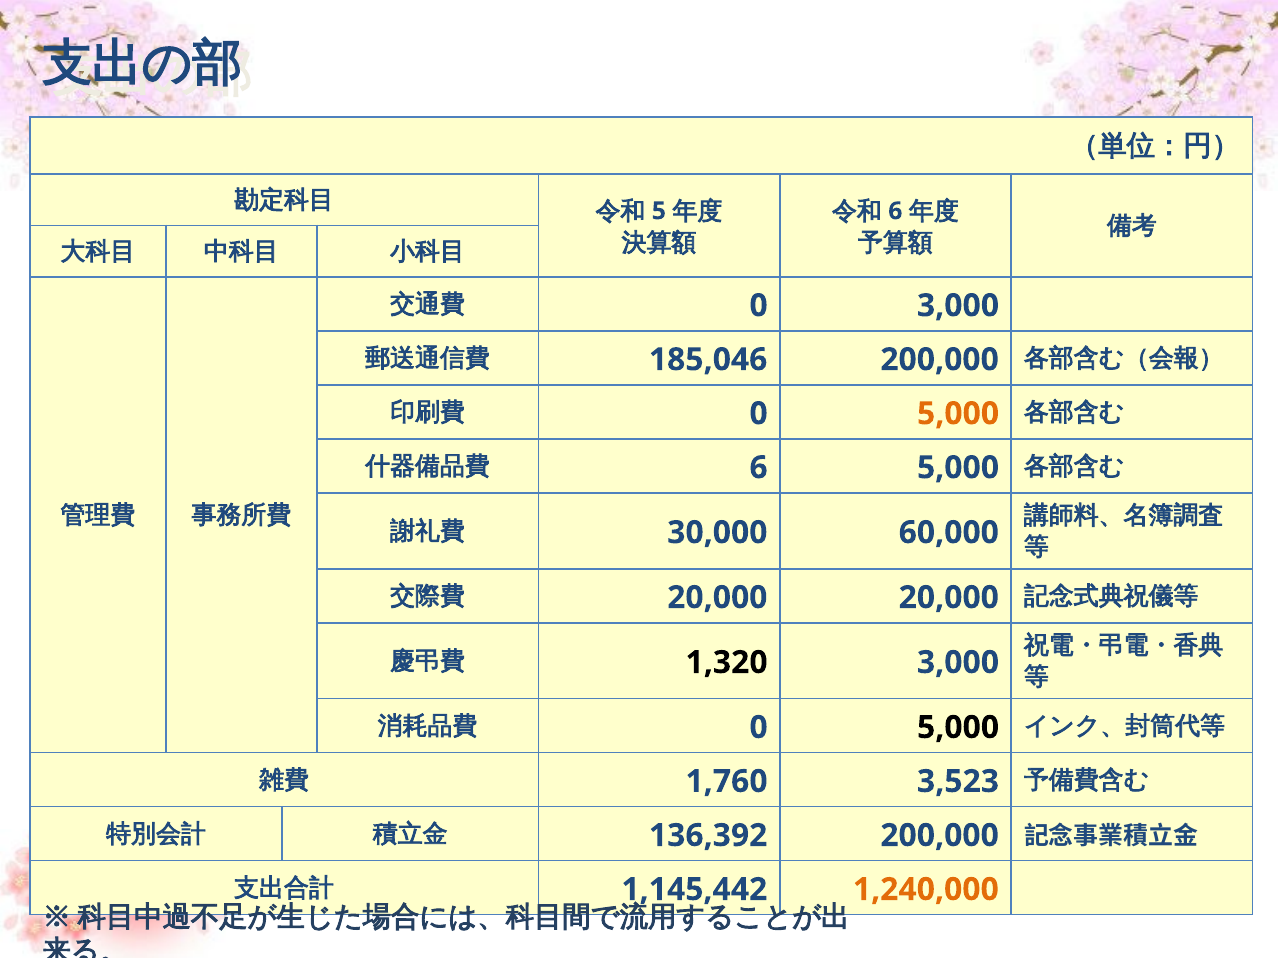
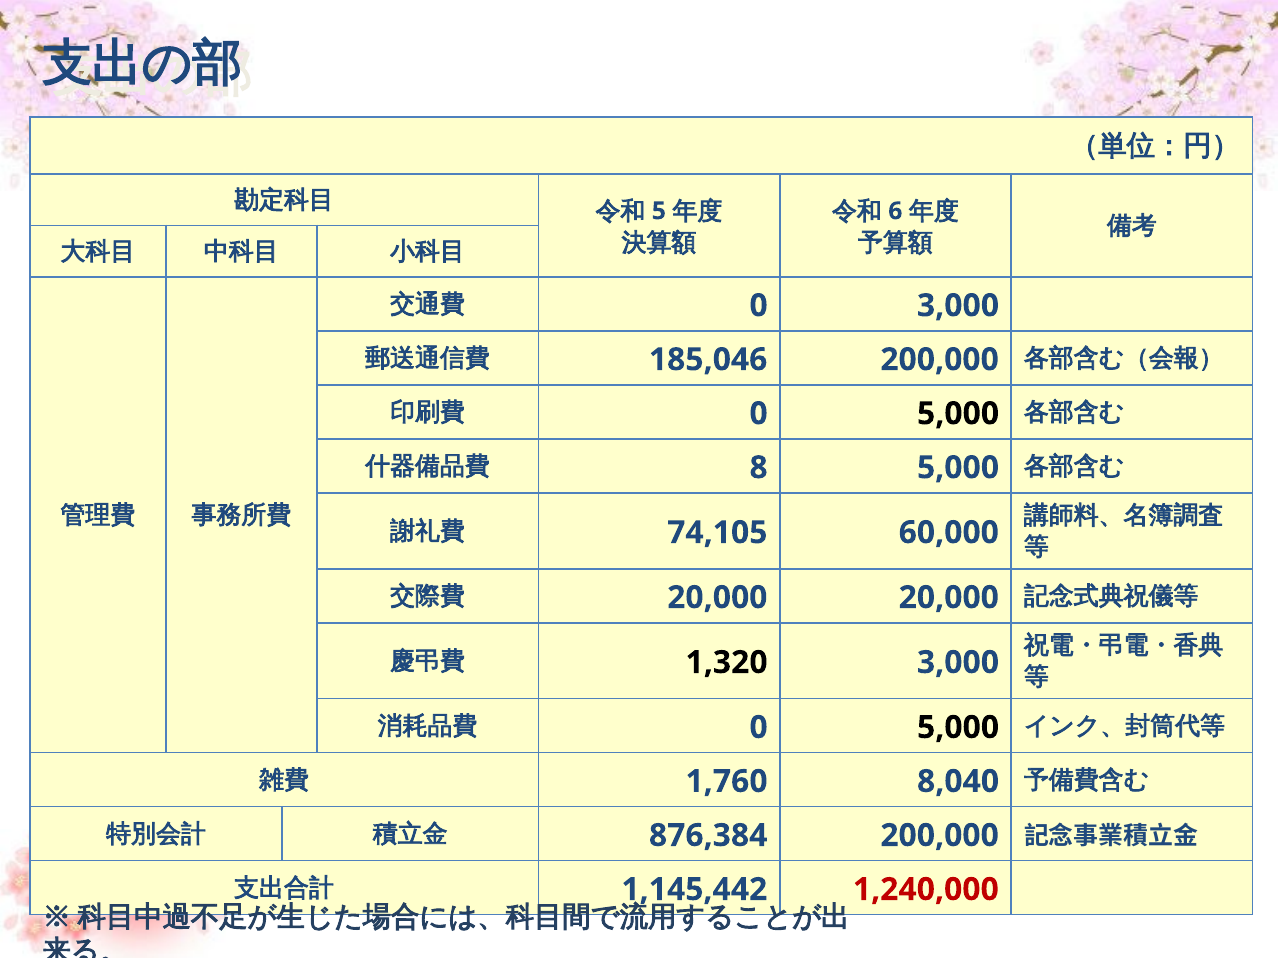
5,000 at (958, 414) colour: orange -> black
6 at (759, 468): 6 -> 8
30,000: 30,000 -> 74,105
3,523: 3,523 -> 8,040
136,392: 136,392 -> 876,384
1,240,000 colour: orange -> red
